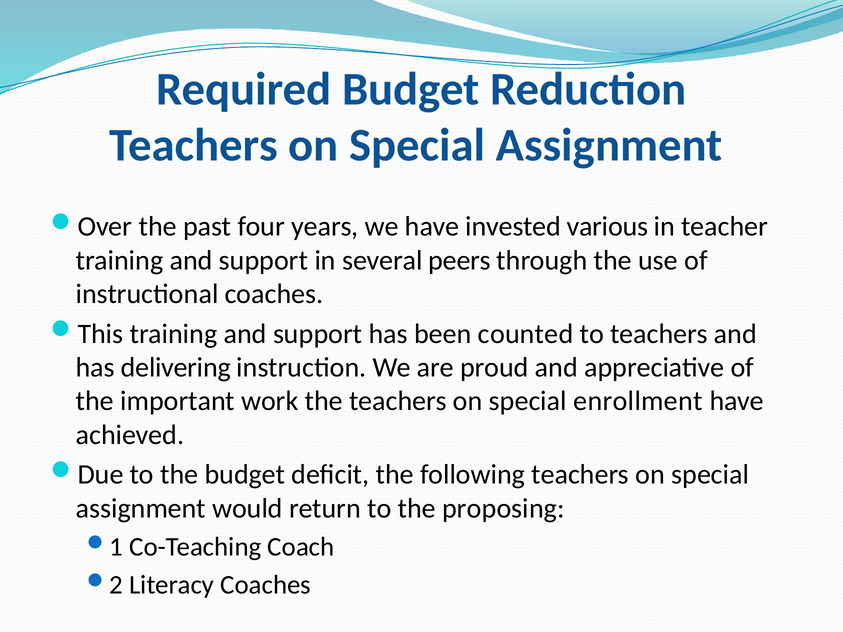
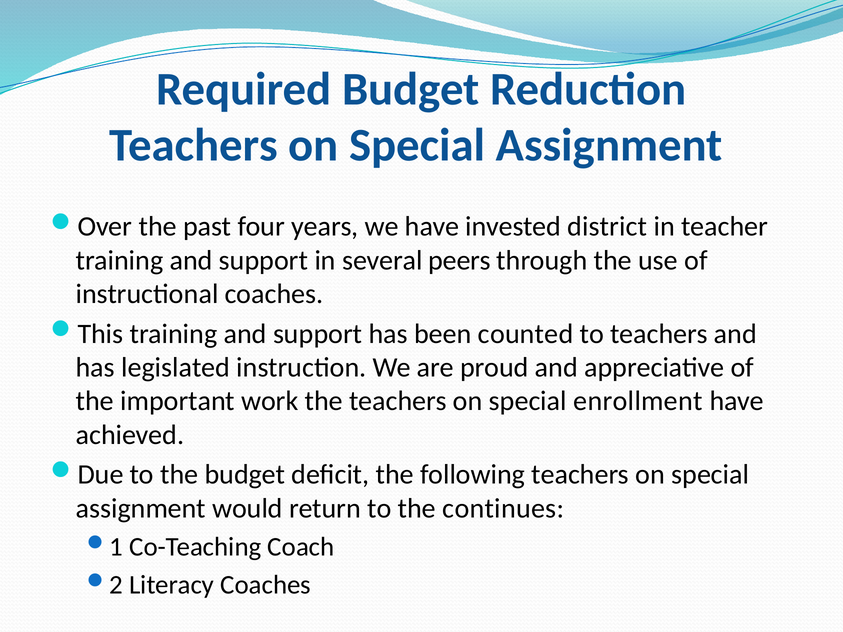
various: various -> district
delivering: delivering -> legislated
proposing: proposing -> continues
